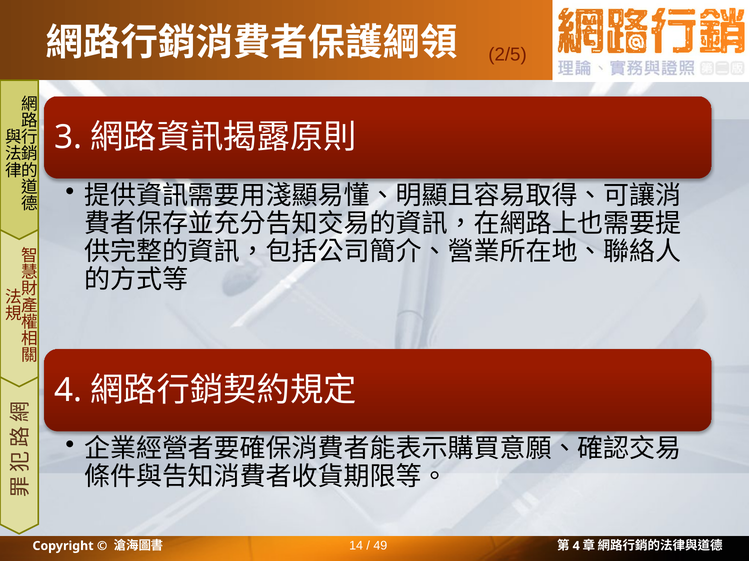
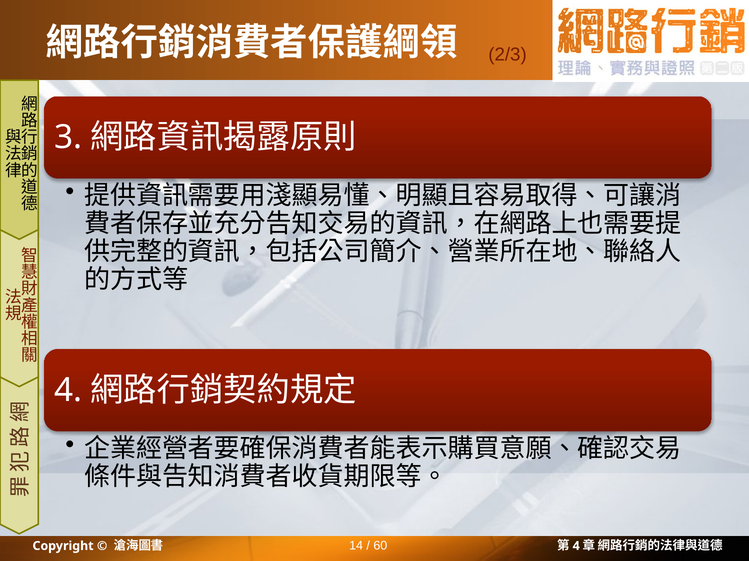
2/5: 2/5 -> 2/3
49: 49 -> 60
